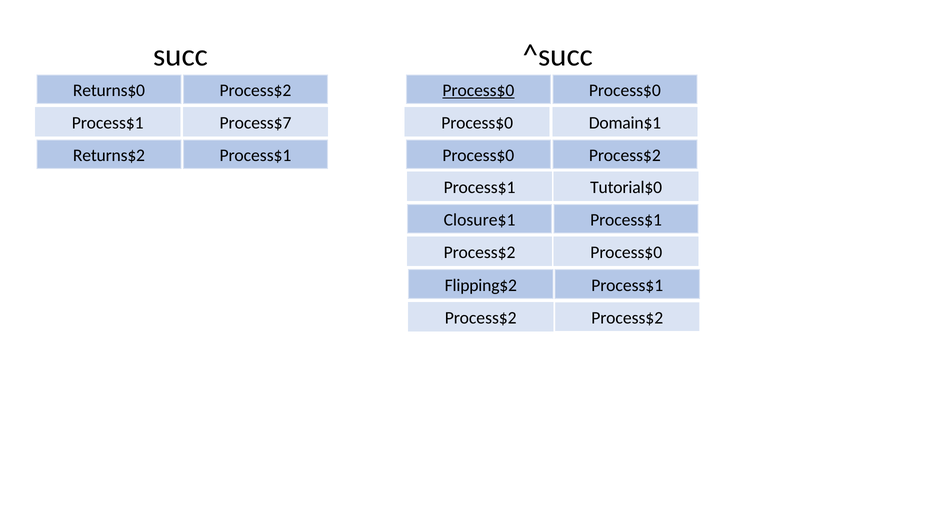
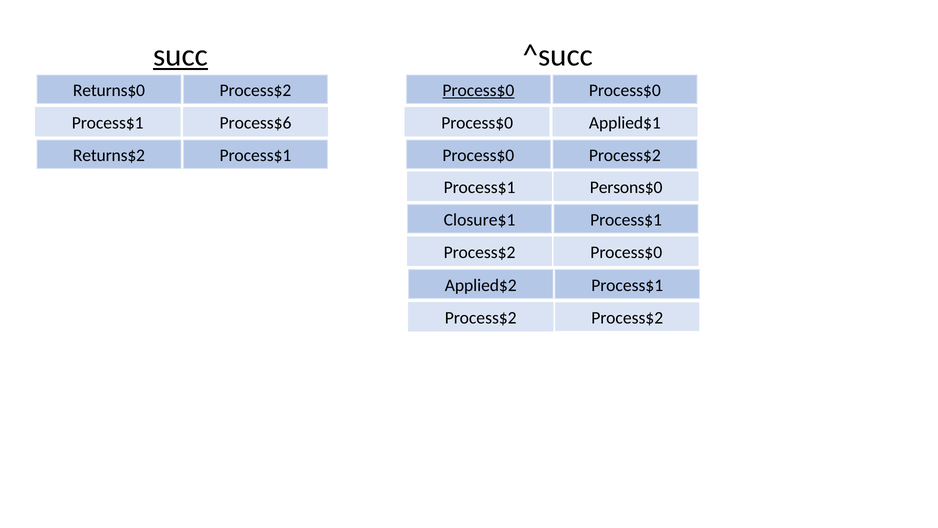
succ underline: none -> present
Process$7: Process$7 -> Process$6
Domain$1: Domain$1 -> Applied$1
Tutorial$0: Tutorial$0 -> Persons$0
Flipping$2: Flipping$2 -> Applied$2
